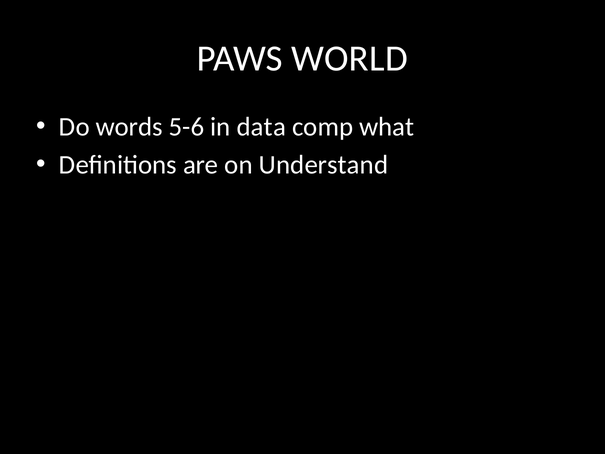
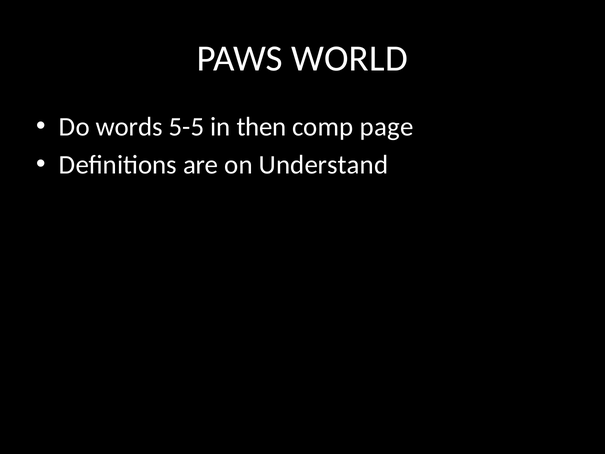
5-6: 5-6 -> 5-5
data: data -> then
what: what -> page
